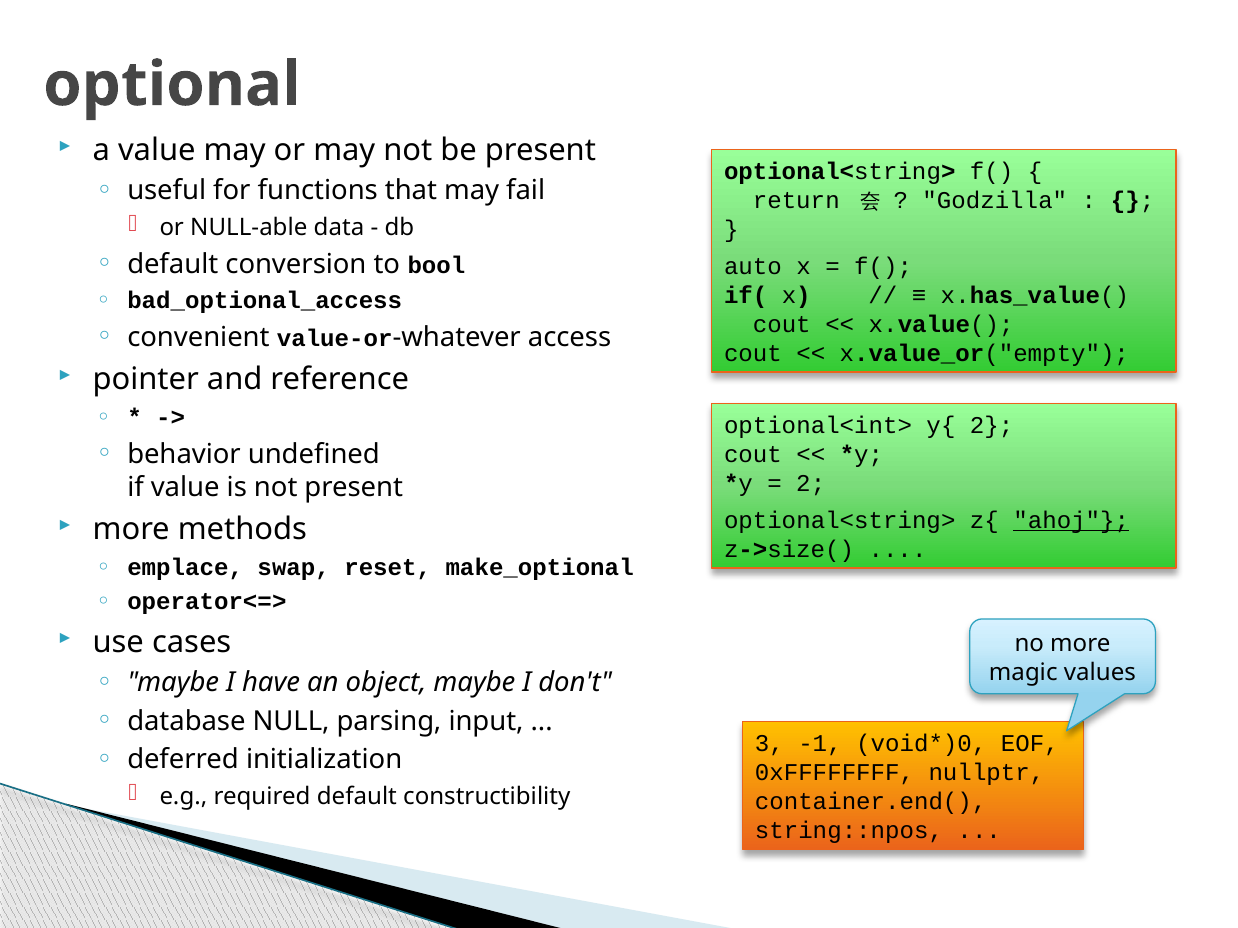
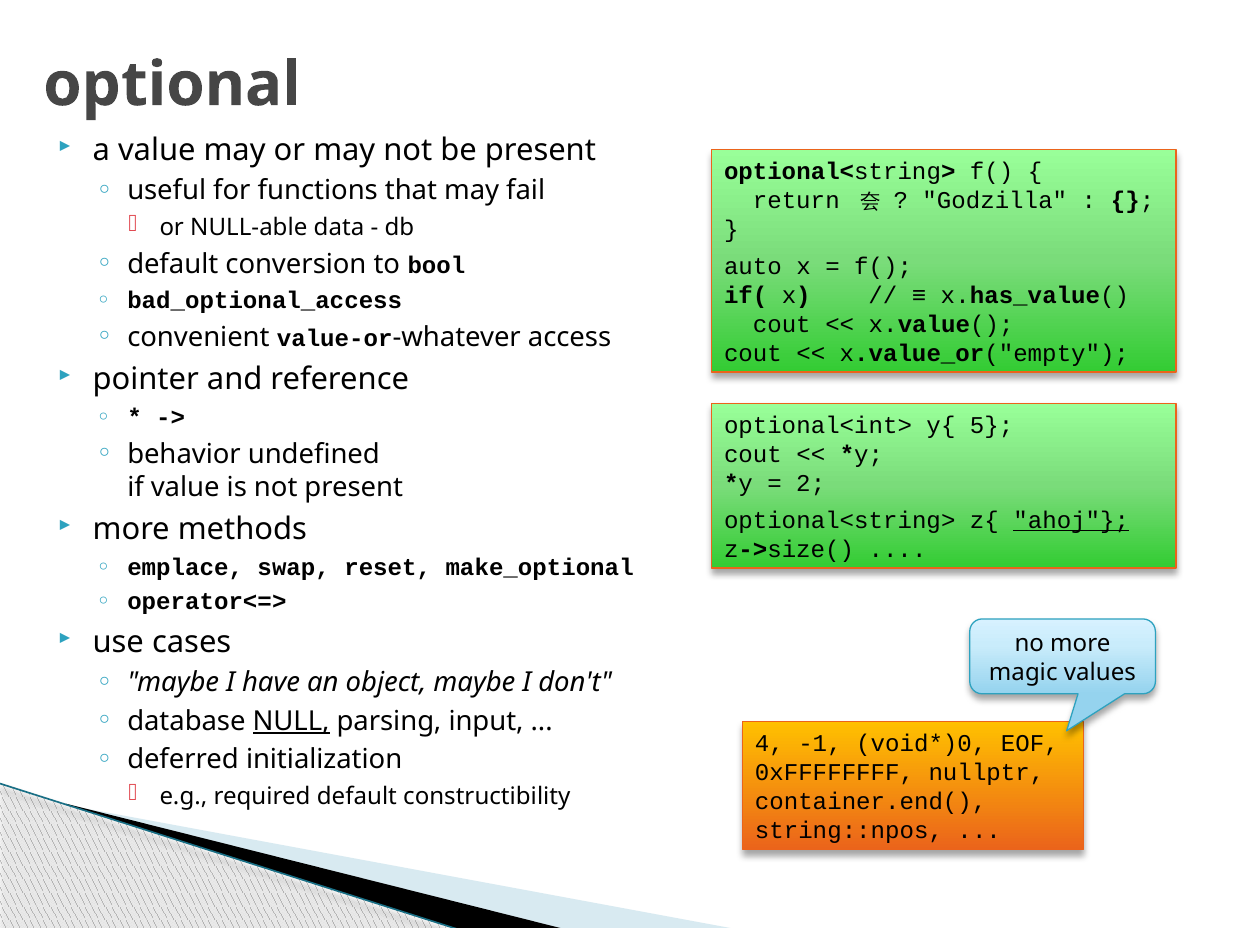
y{ 2: 2 -> 5
NULL underline: none -> present
3: 3 -> 4
